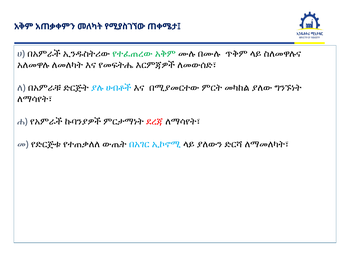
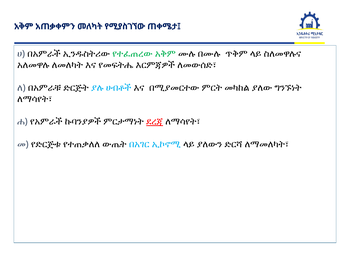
ደረጃ underline: none -> present
